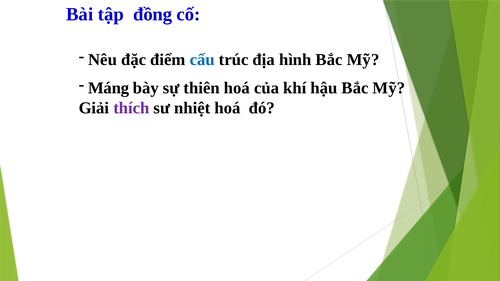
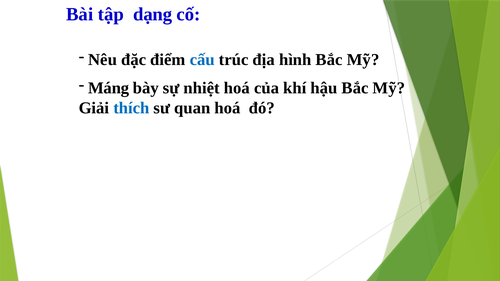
đồng: đồng -> dạng
thiên: thiên -> nhiệt
thích colour: purple -> blue
nhiệt: nhiệt -> quan
